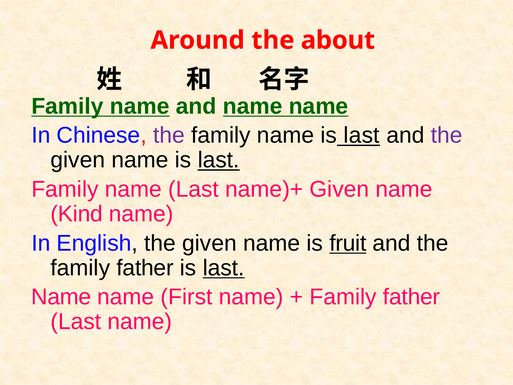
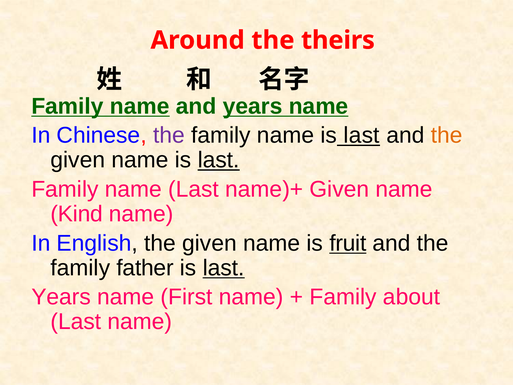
about: about -> theirs
and name: name -> years
the at (447, 135) colour: purple -> orange
Name at (61, 297): Name -> Years
father at (412, 297): father -> about
